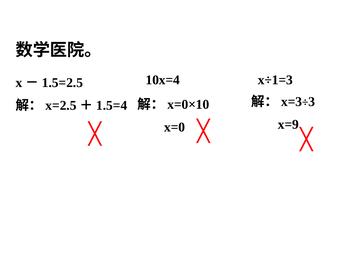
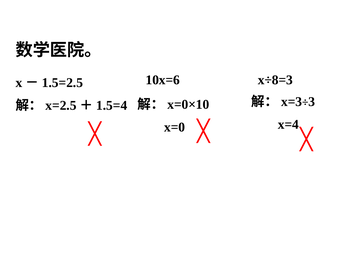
10x=4: 10x=4 -> 10x=6
x÷1=3: x÷1=3 -> x÷8=3
x=9: x=9 -> x=4
